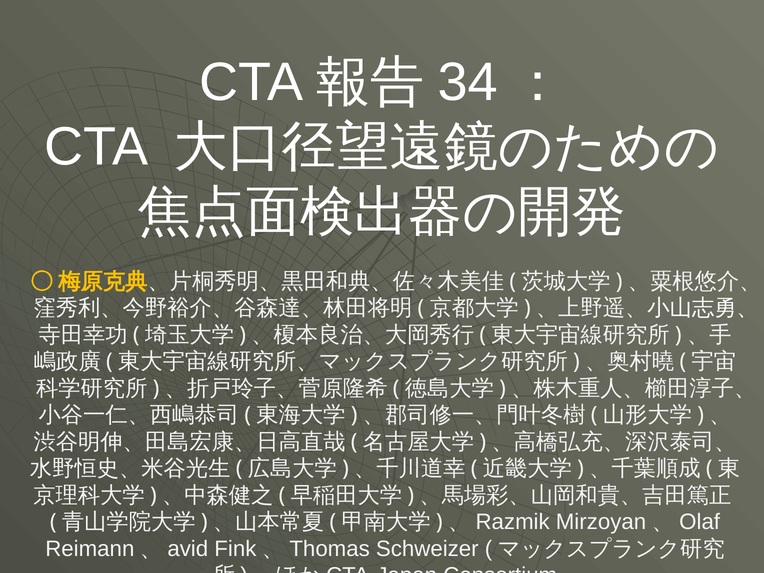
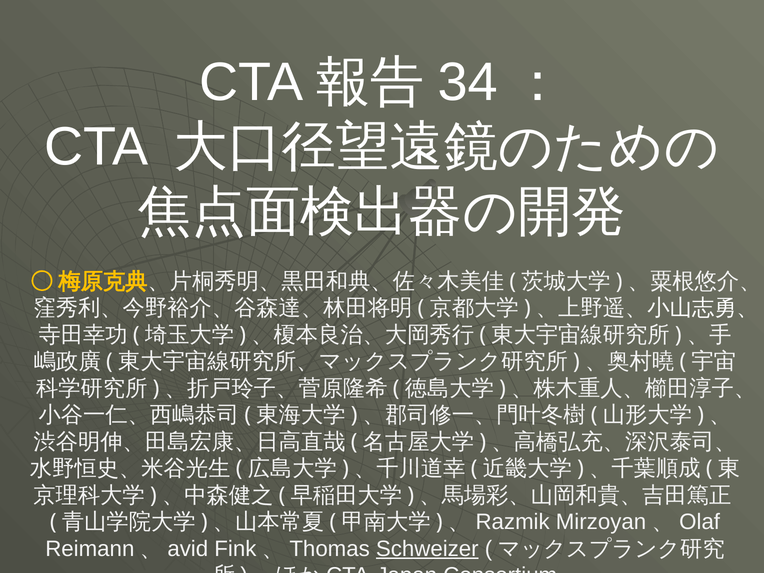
Schweizer underline: none -> present
